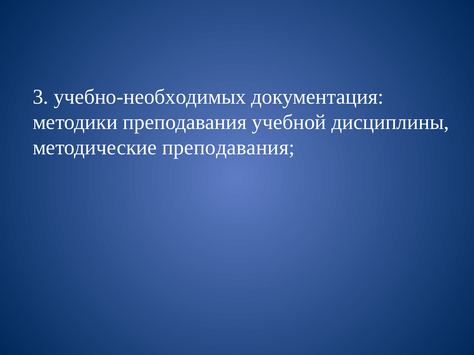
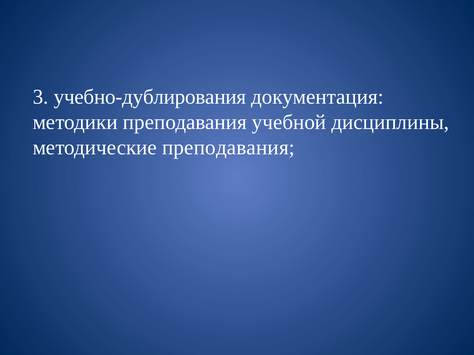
учебно-необходимых: учебно-необходимых -> учебно-дублирования
